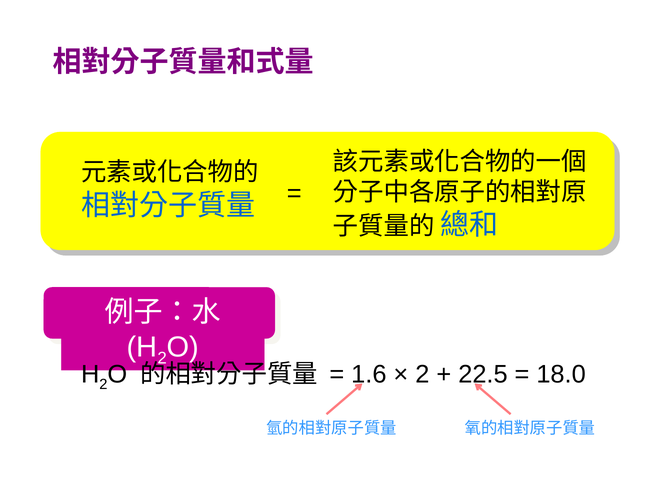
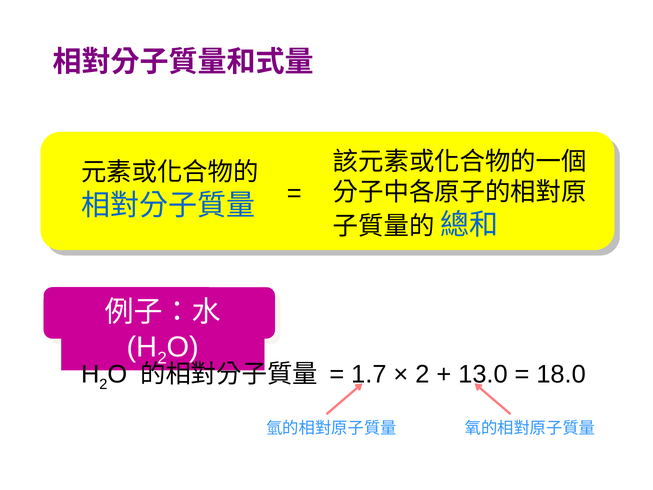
1.6: 1.6 -> 1.7
22.5: 22.5 -> 13.0
